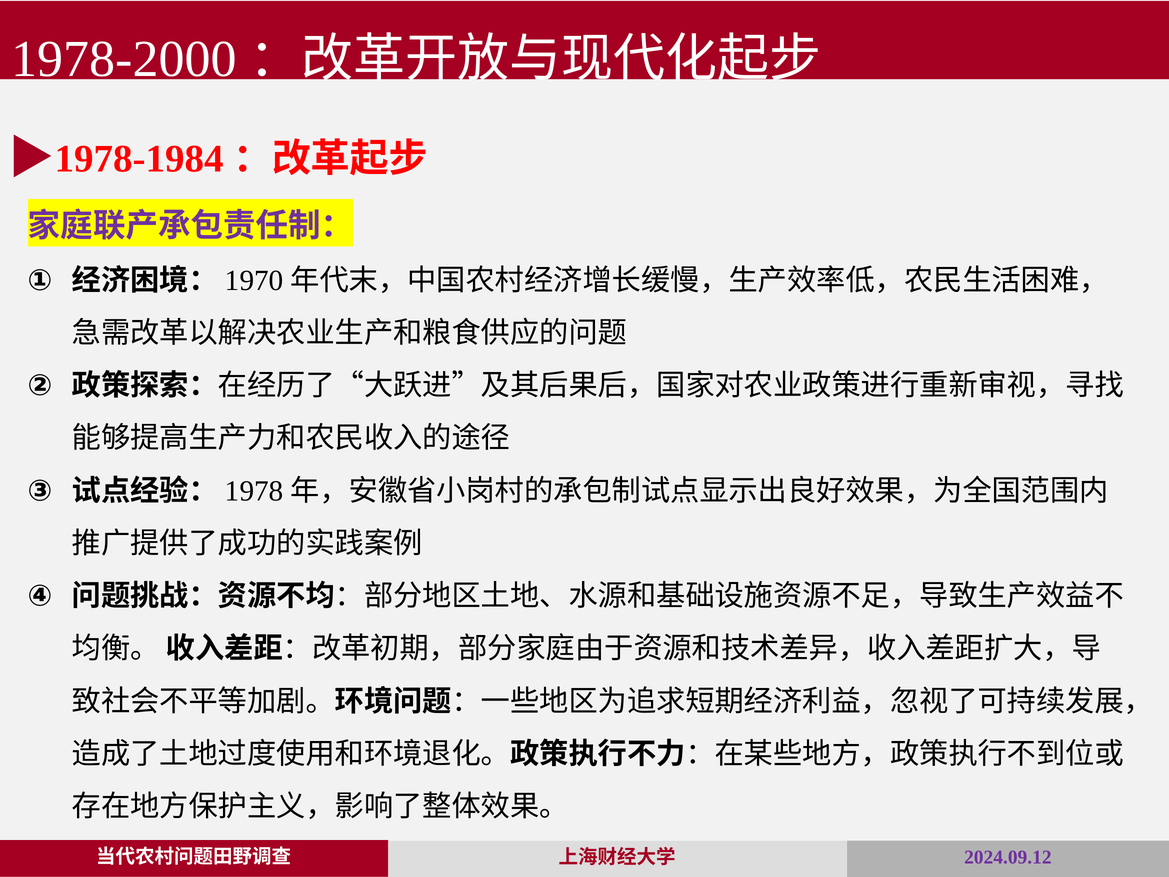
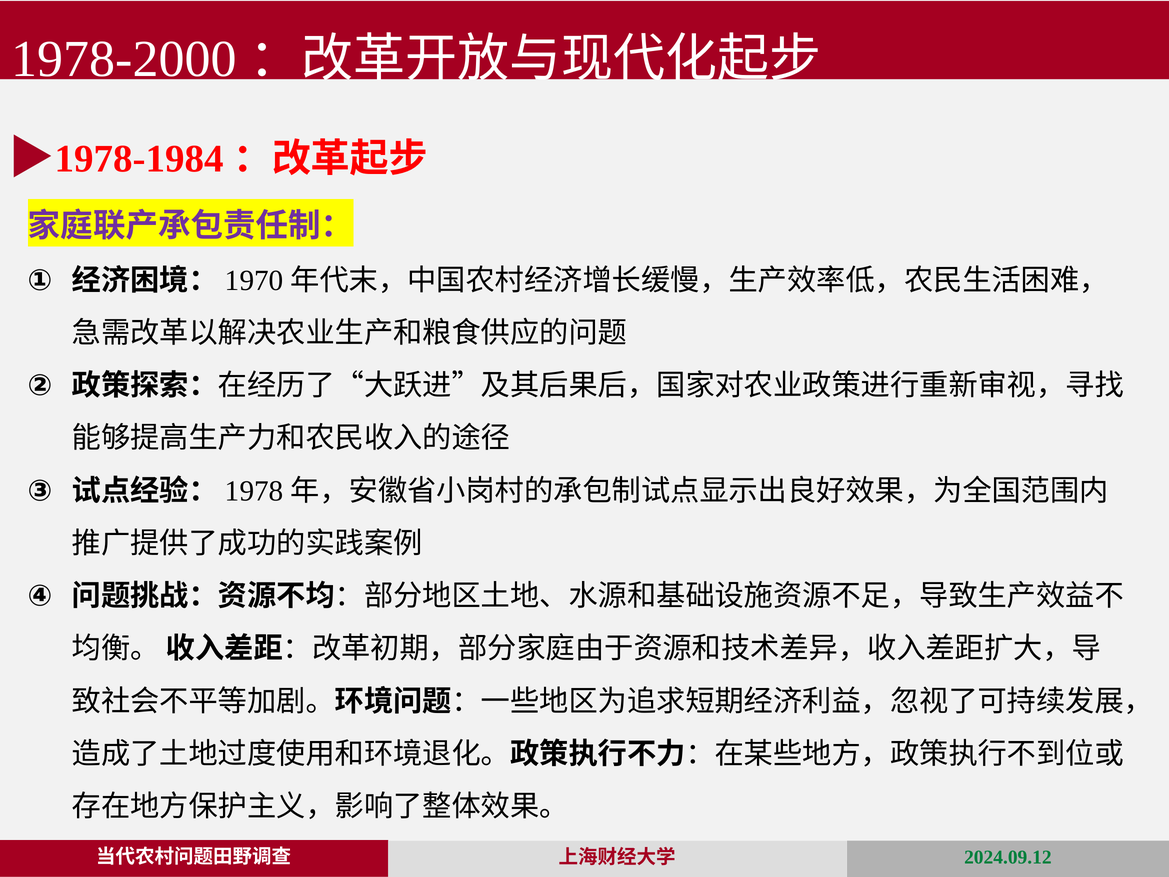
2024.09.12 colour: purple -> green
